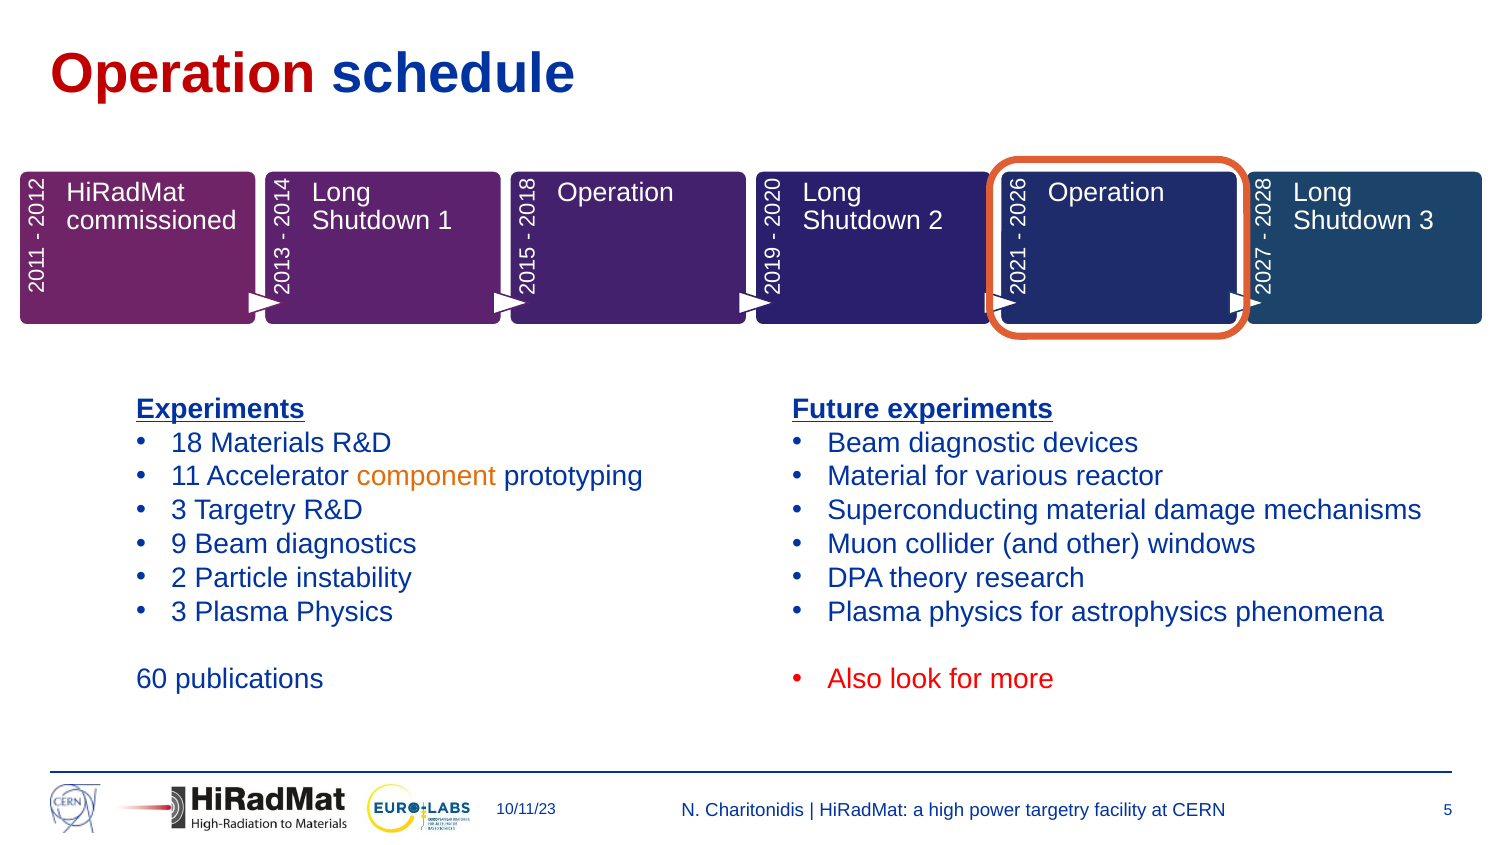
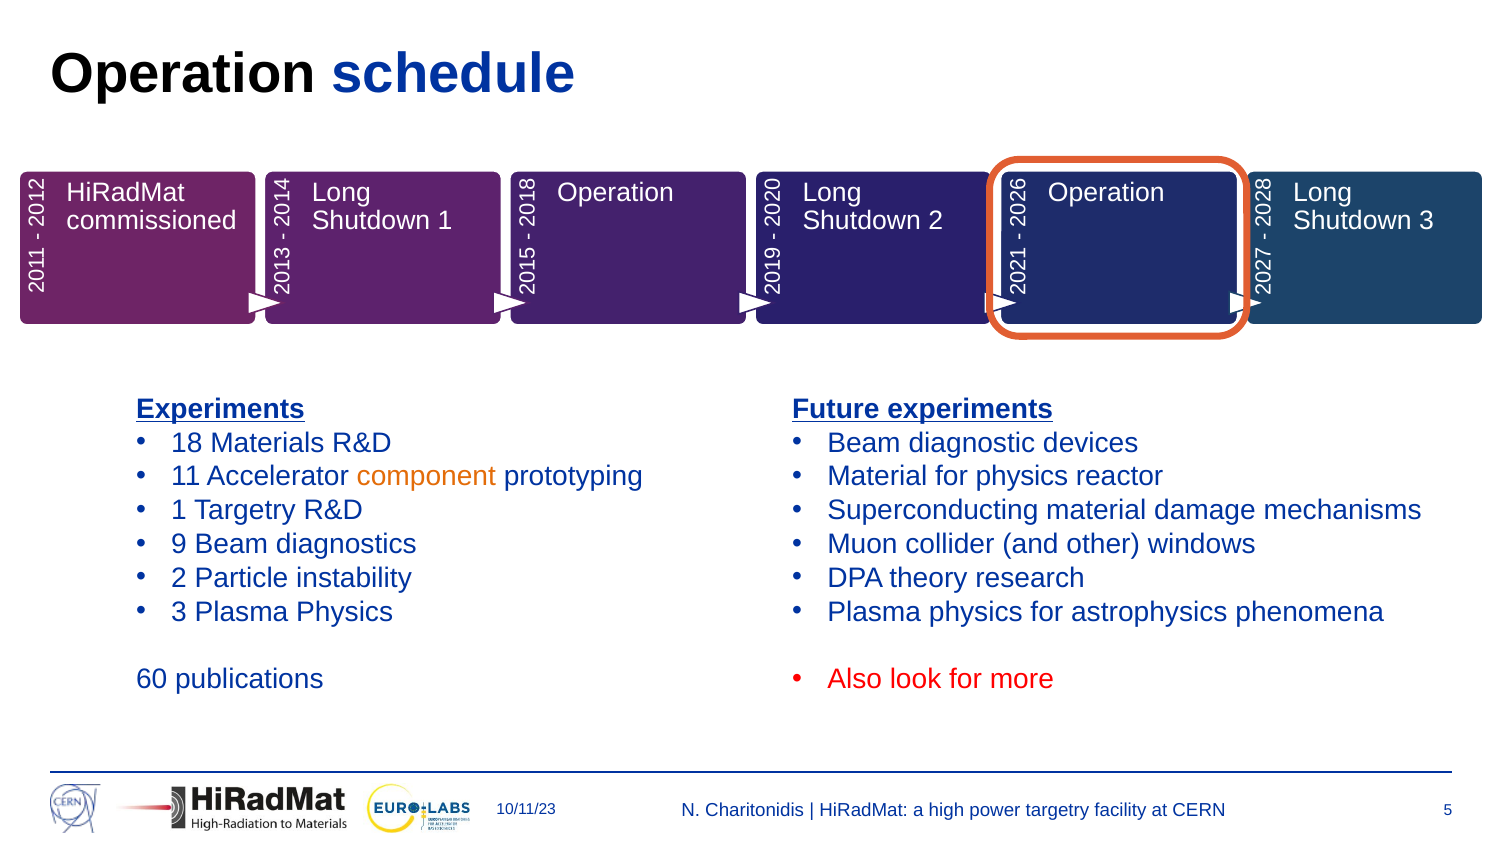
Operation at (183, 74) colour: red -> black
for various: various -> physics
3 at (179, 510): 3 -> 1
